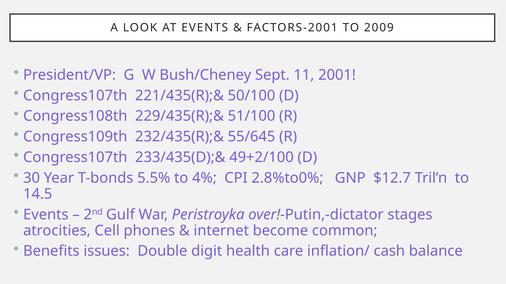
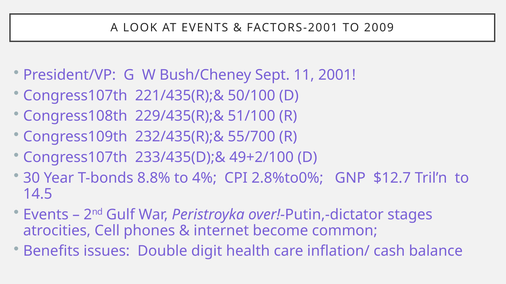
55/645: 55/645 -> 55/700
5.5%: 5.5% -> 8.8%
